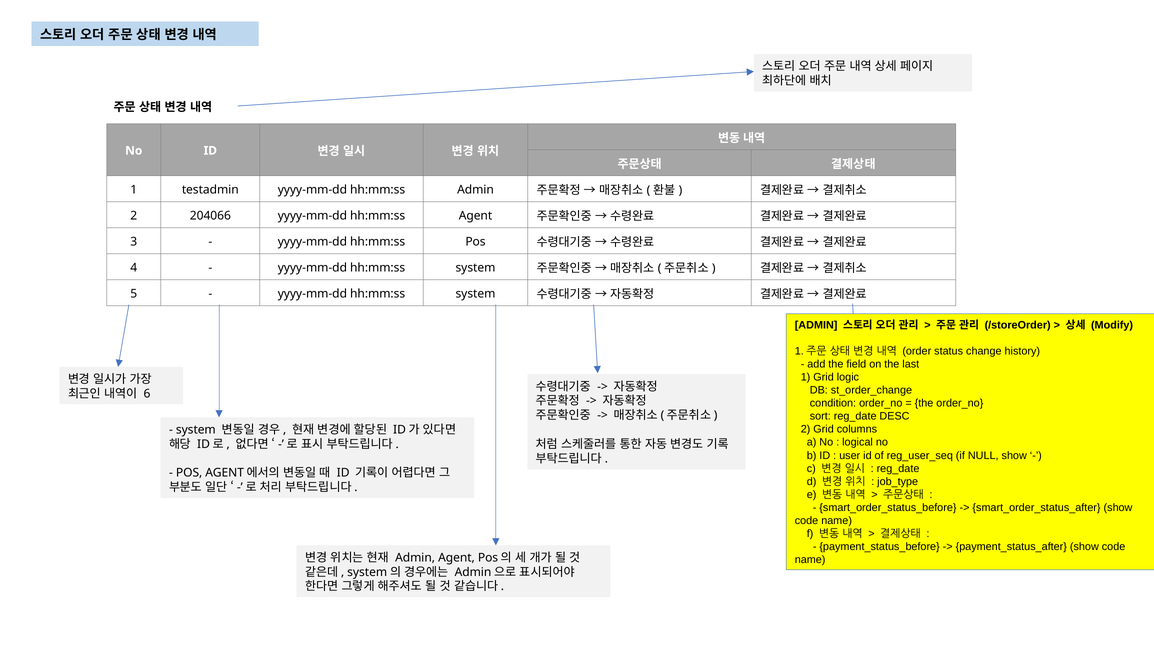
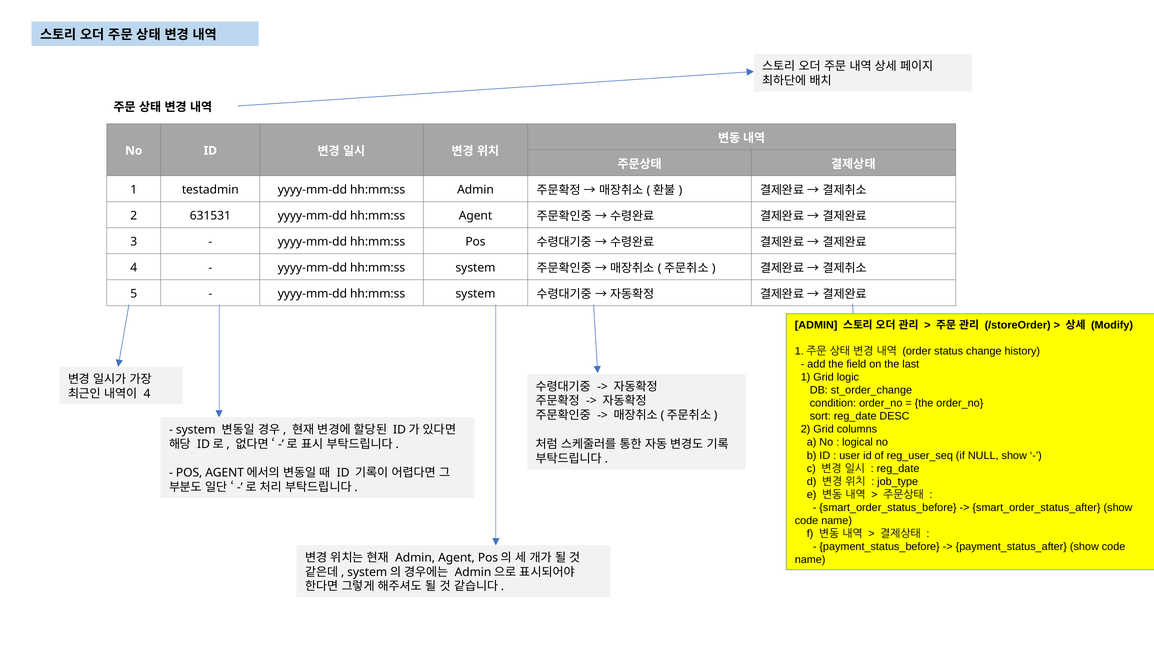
204066: 204066 -> 631531
6 at (147, 394): 6 -> 4
